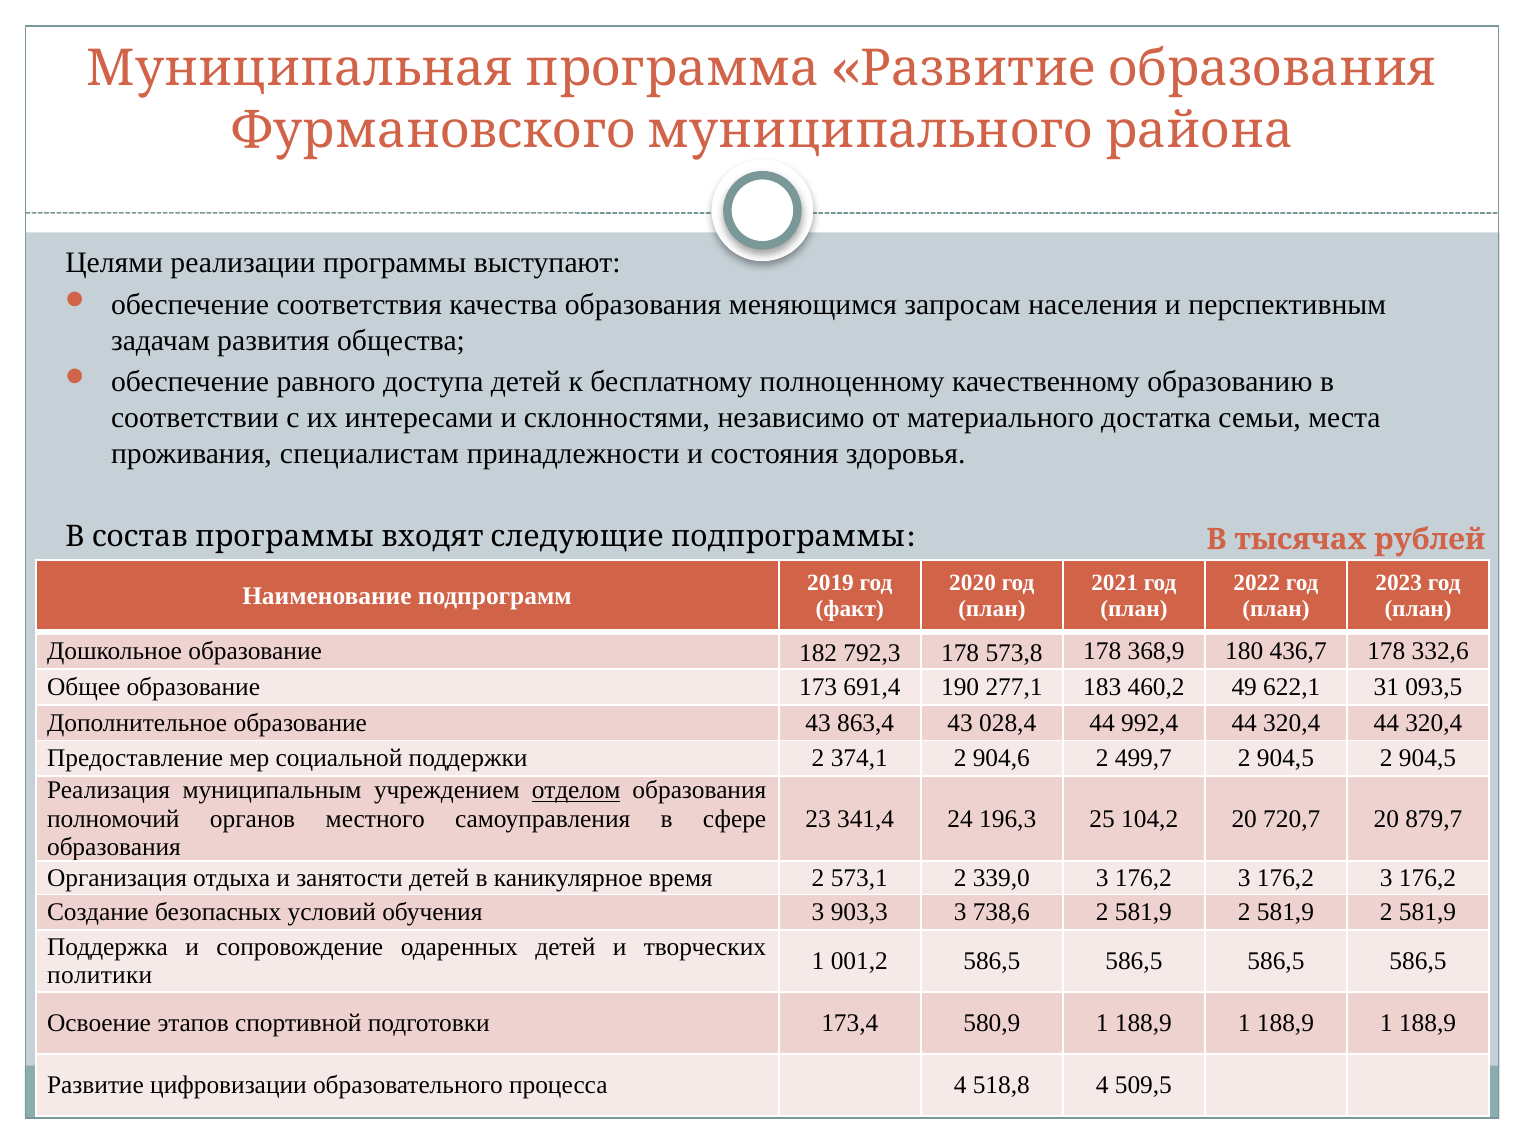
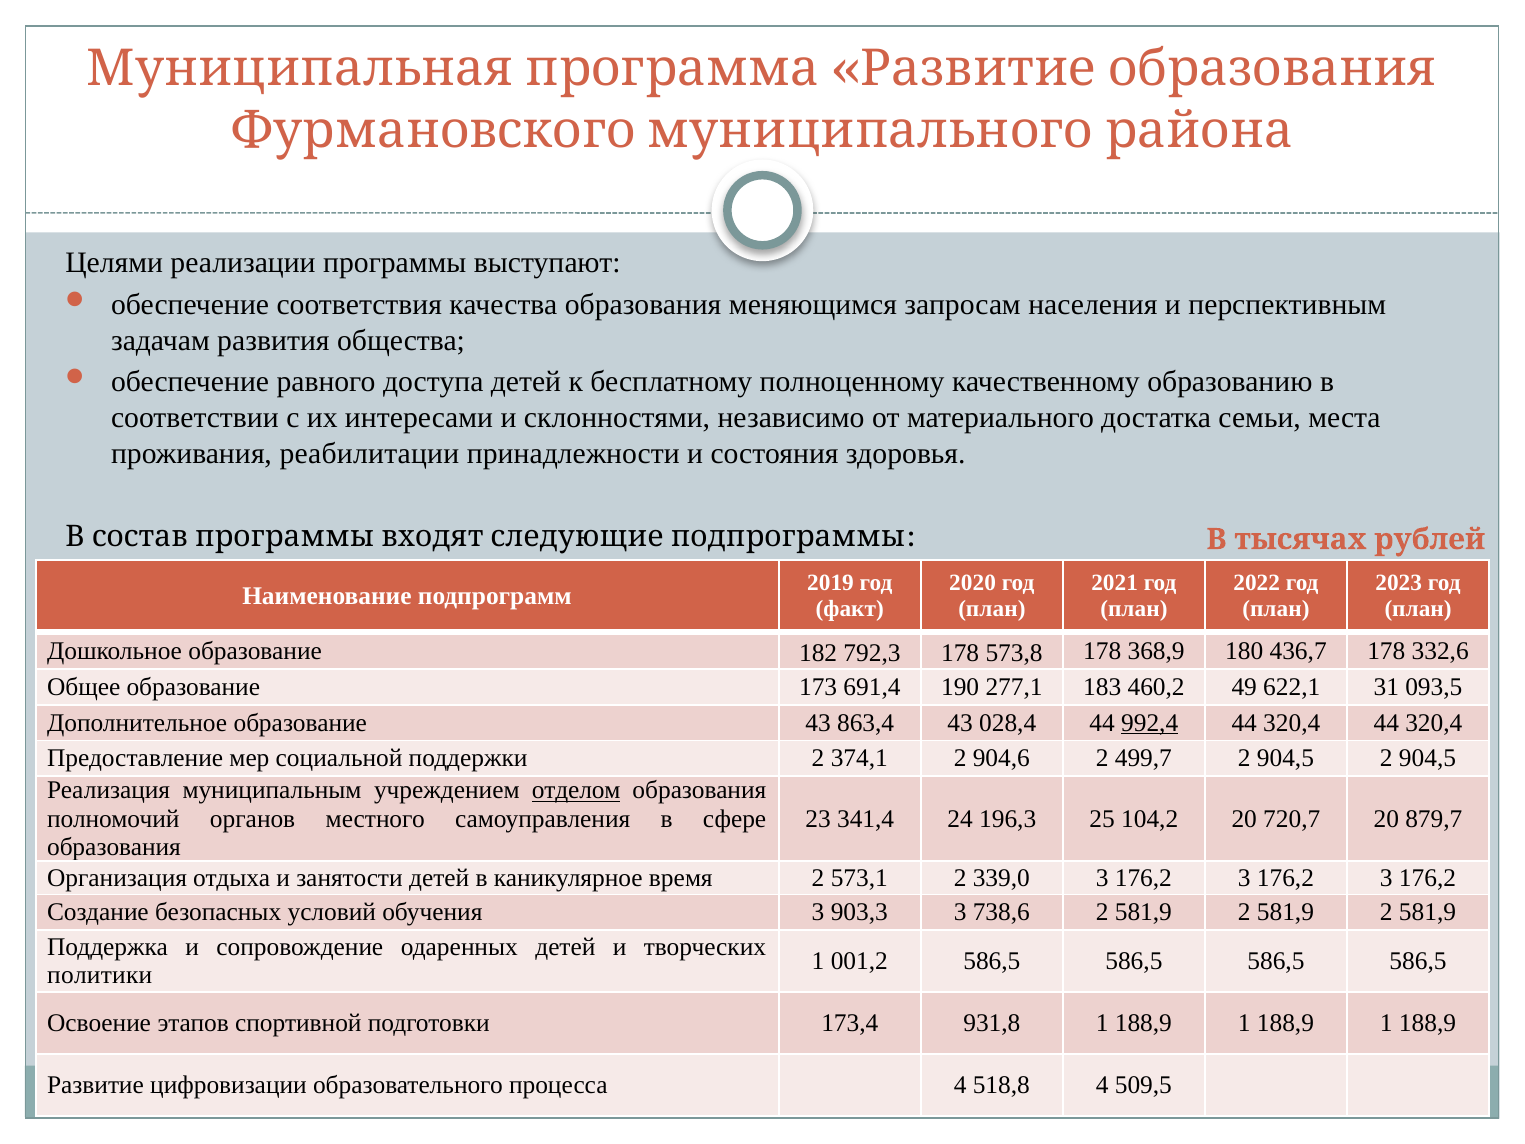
специалистам: специалистам -> реабилитации
992,4 underline: none -> present
580,9: 580,9 -> 931,8
